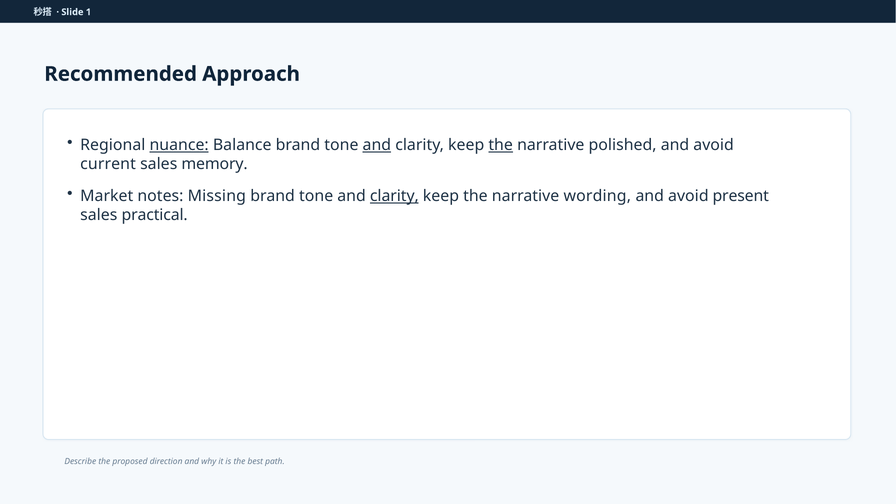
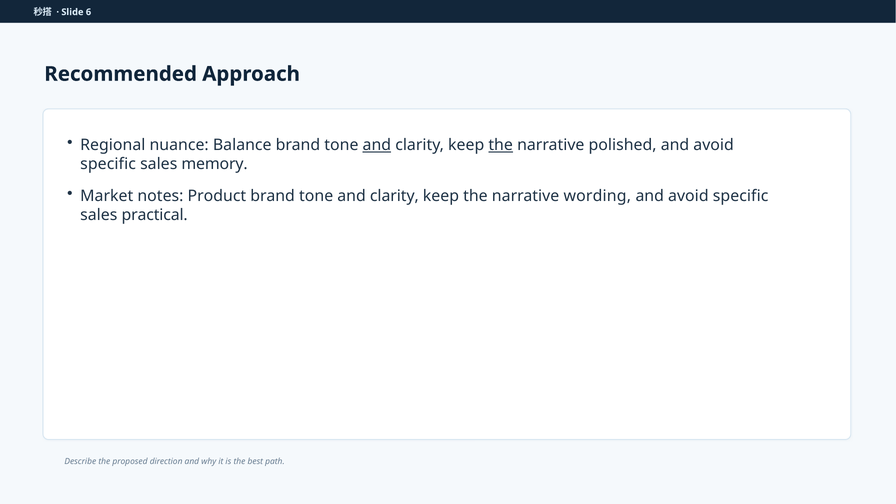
1: 1 -> 6
nuance underline: present -> none
current at (108, 164): current -> specific
Missing: Missing -> Product
clarity at (394, 196) underline: present -> none
present at (741, 196): present -> specific
